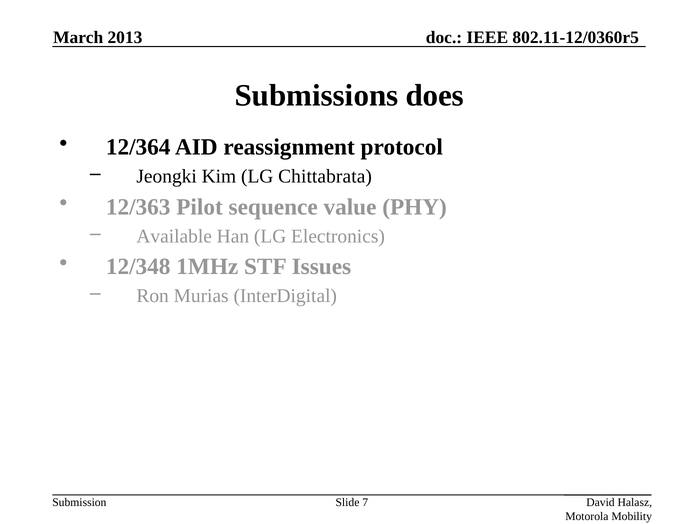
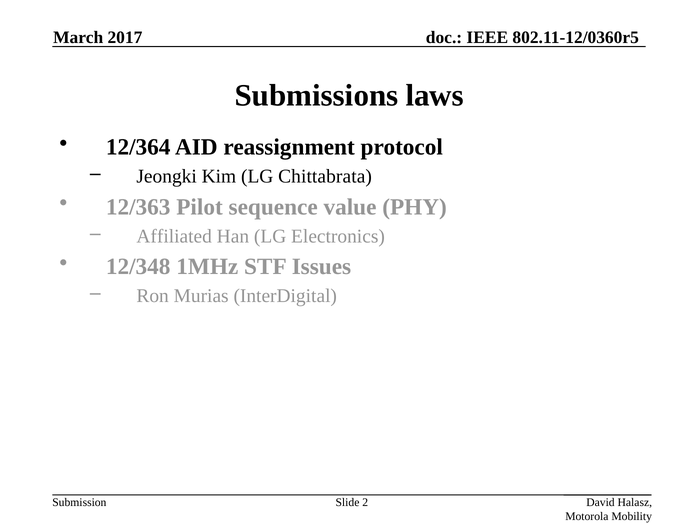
2013: 2013 -> 2017
does: does -> laws
Available: Available -> Affiliated
7: 7 -> 2
